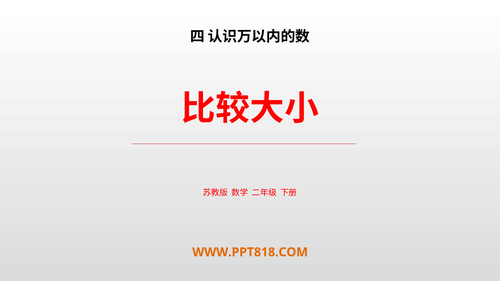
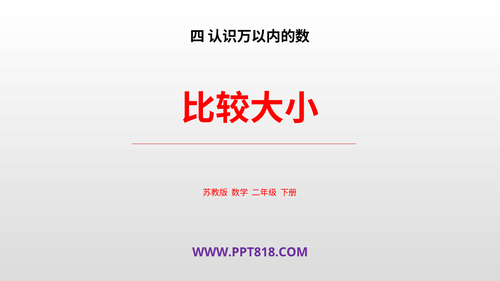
WWW.PPT818.COM colour: orange -> purple
